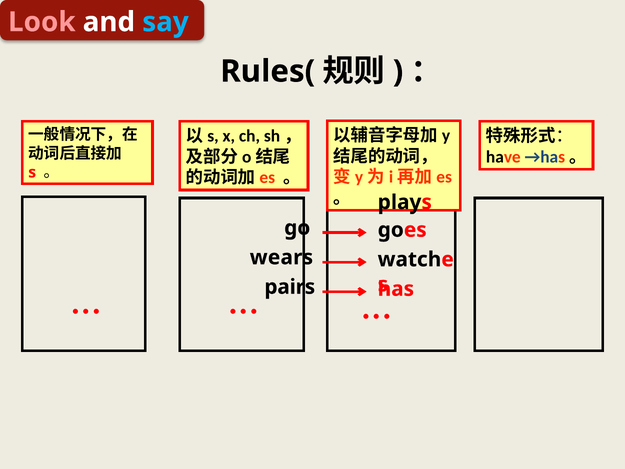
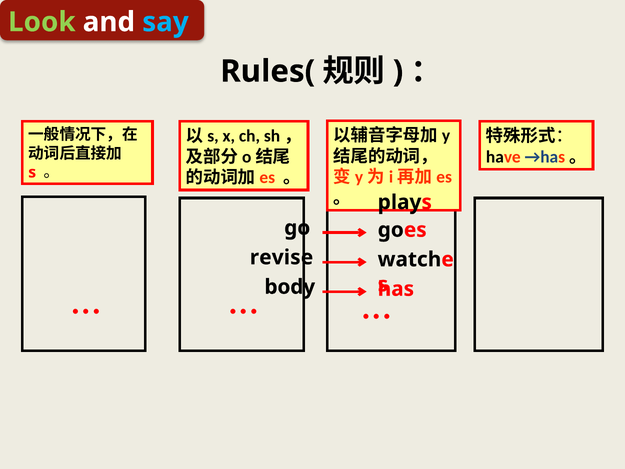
Look colour: pink -> light green
wears at (281, 257): wears -> revise
pairs: pairs -> body
